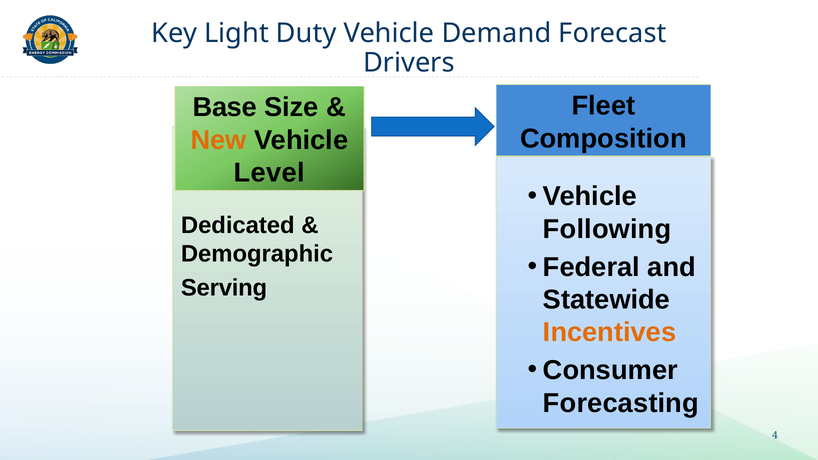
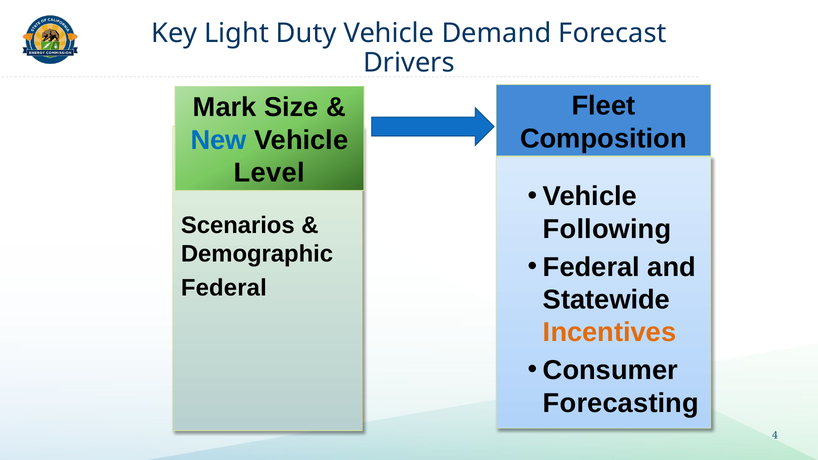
Base: Base -> Mark
New colour: orange -> blue
Dedicated: Dedicated -> Scenarios
Serving at (224, 288): Serving -> Federal
